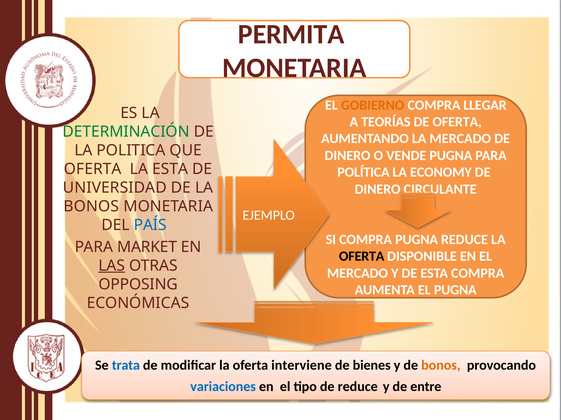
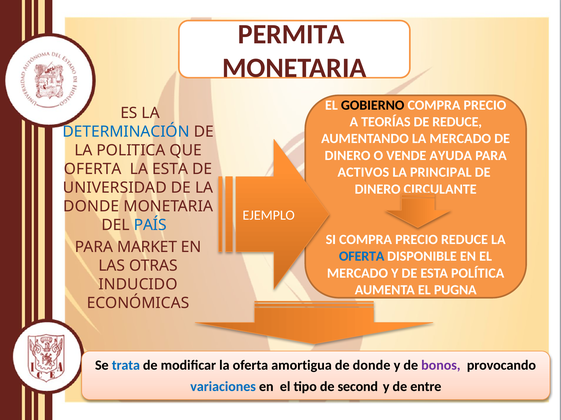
GOBIERNO colour: orange -> black
LLEGAR at (485, 105): LLEGAR -> PRECIO
DE OFERTA: OFERTA -> REDUCE
DETERMINACIÓN colour: green -> blue
VENDE PUGNA: PUGNA -> AYUDA
POLÍTICA: POLÍTICA -> ACTIVOS
ECONOMY: ECONOMY -> PRINCIPAL
BONOS at (91, 207): BONOS -> DONDE
PUGNA at (417, 240): PUGNA -> PRECIO
OFERTA at (362, 257) colour: black -> blue
LAS underline: present -> none
ESTA COMPRA: COMPRA -> POLÍTICA
OPPOSING: OPPOSING -> INDUCIDO
interviene: interviene -> amortigua
de bienes: bienes -> donde
bonos at (441, 366) colour: orange -> purple
de reduce: reduce -> second
